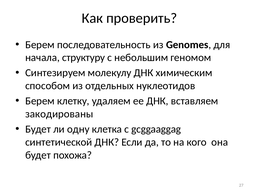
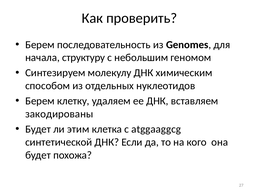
одну: одну -> этим
gcggaaggag: gcggaaggag -> atggaaggcg
